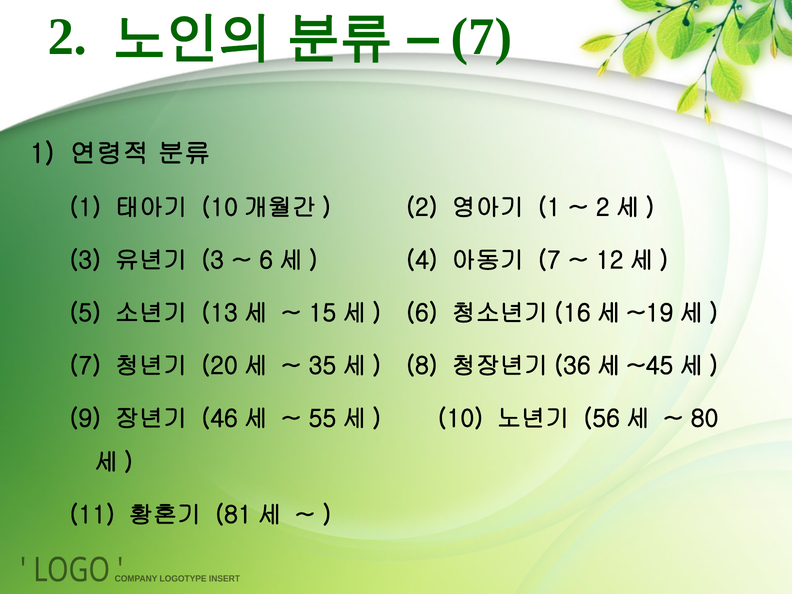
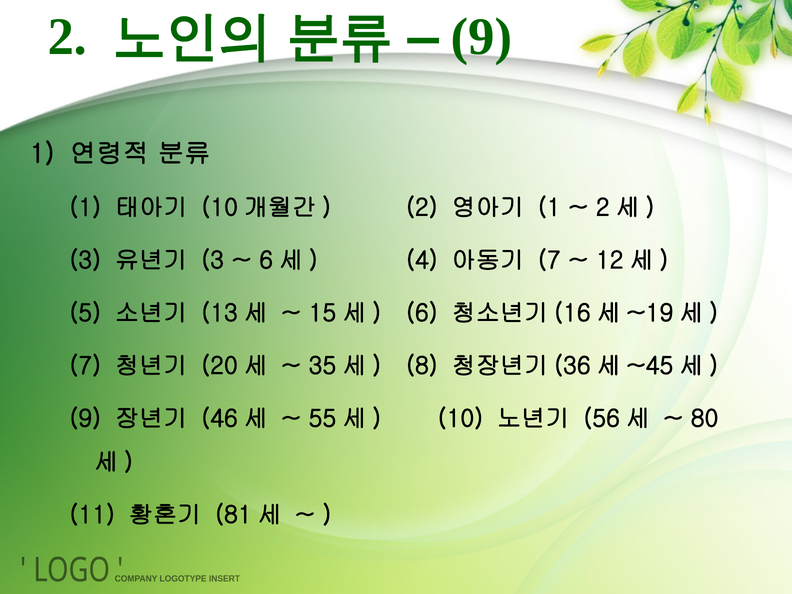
7 at (481, 37): 7 -> 9
